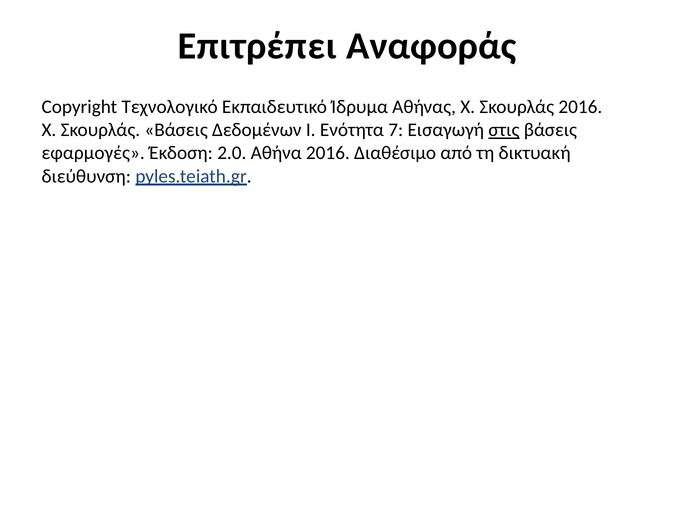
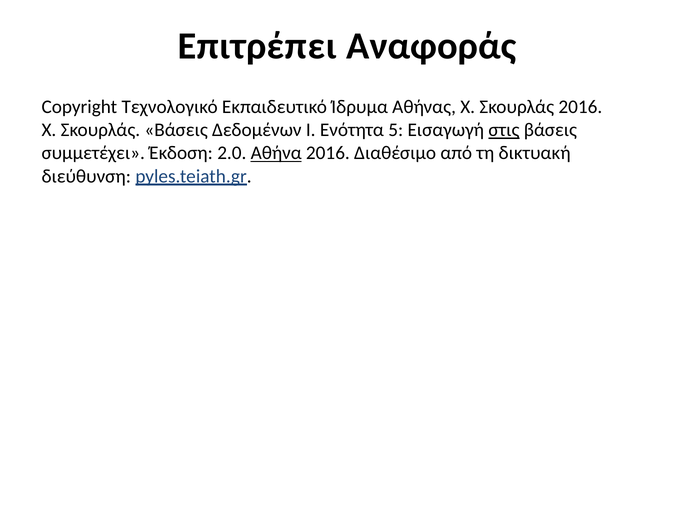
7: 7 -> 5
εφαρμογές: εφαρμογές -> συμμετέχει
Αθήνα underline: none -> present
